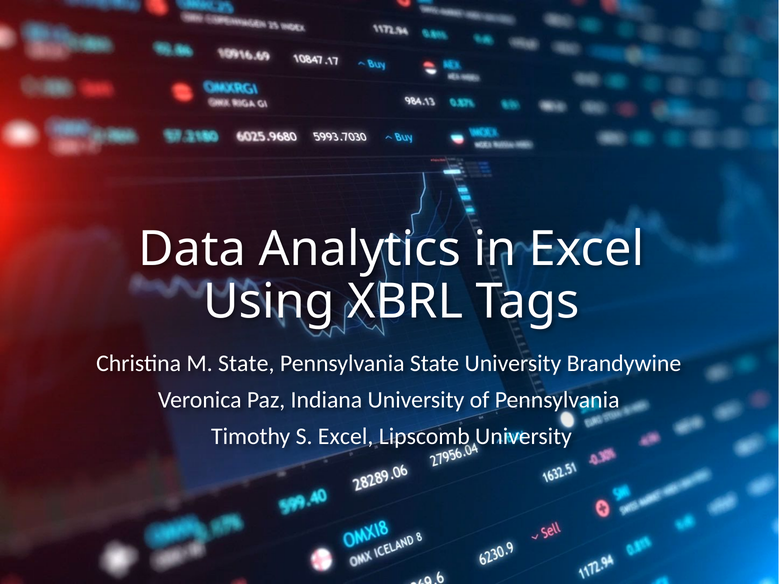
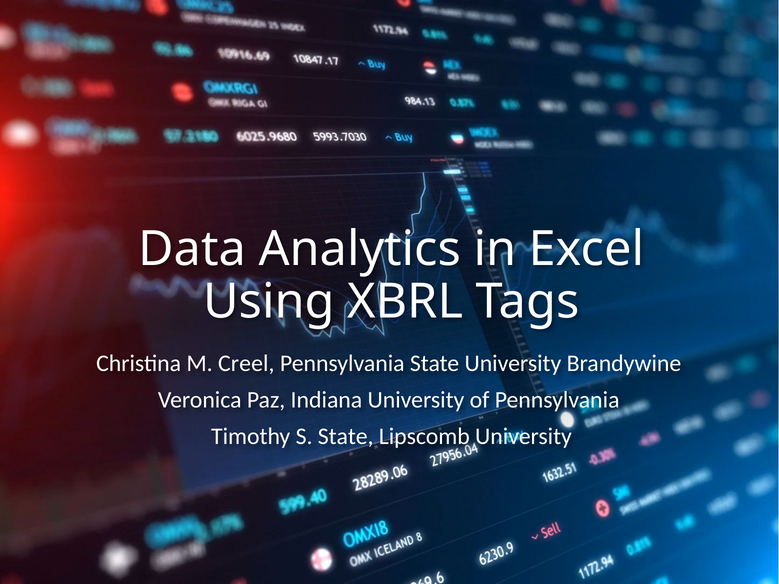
M State: State -> Creel
S Excel: Excel -> State
